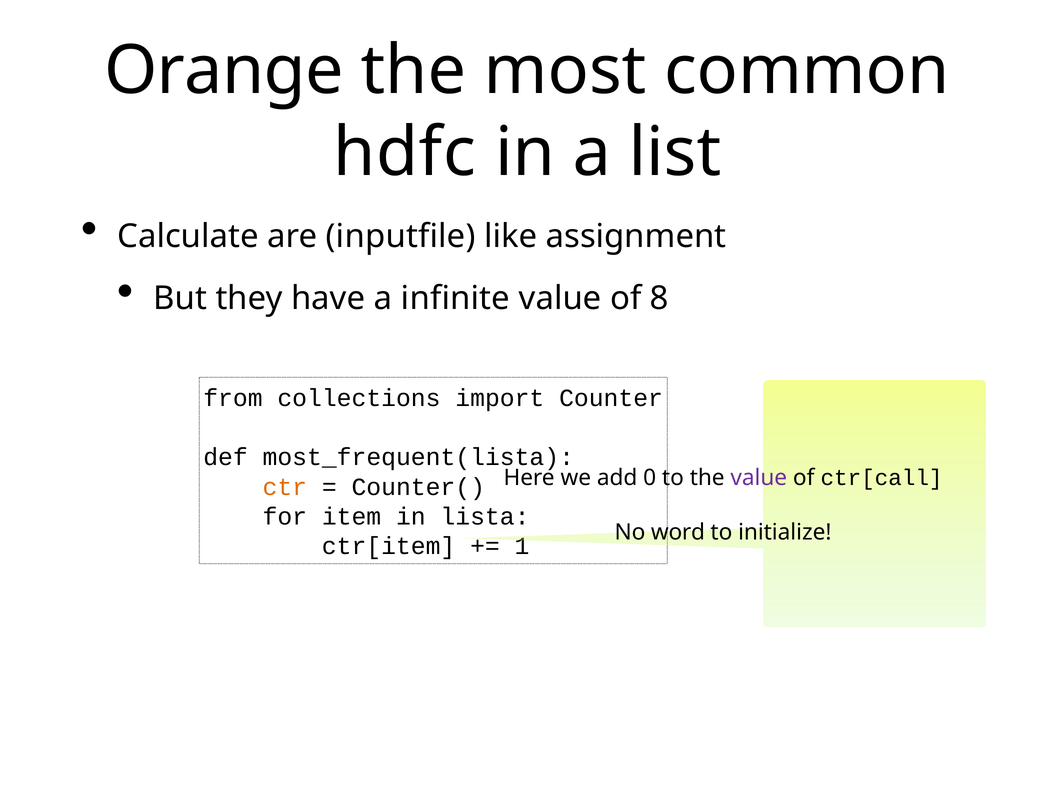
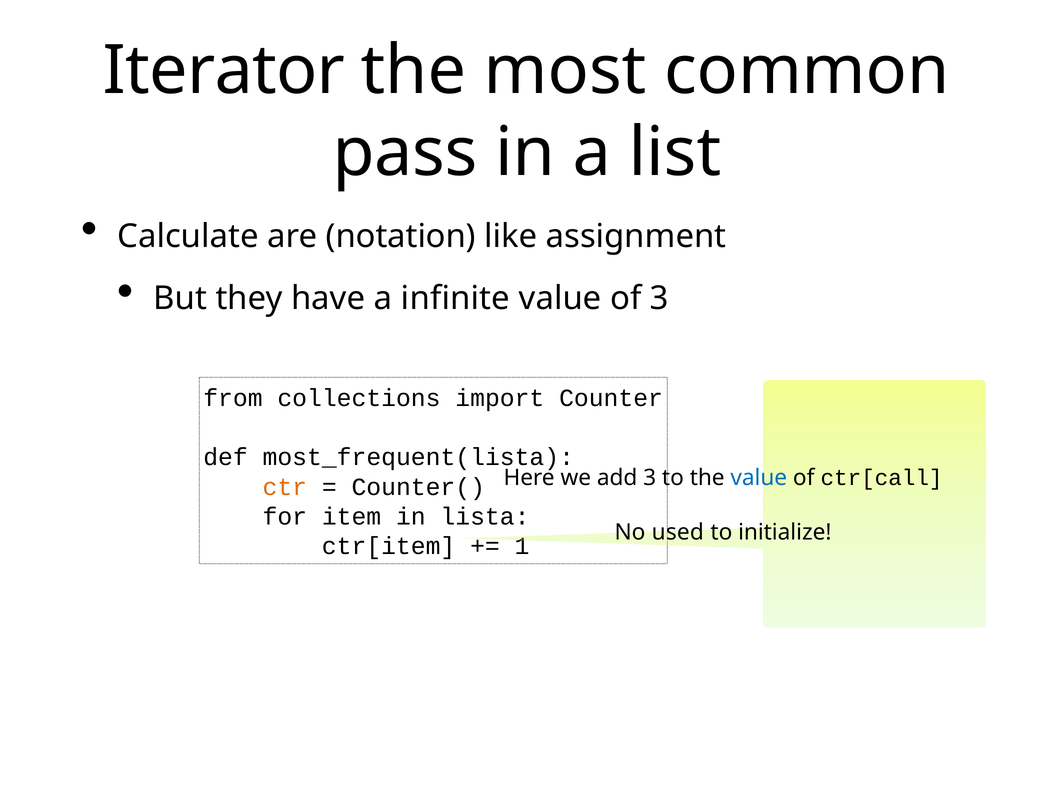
Orange: Orange -> Iterator
hdfc: hdfc -> pass
inputfile: inputfile -> notation
of 8: 8 -> 3
add 0: 0 -> 3
value at (759, 478) colour: purple -> blue
word: word -> used
